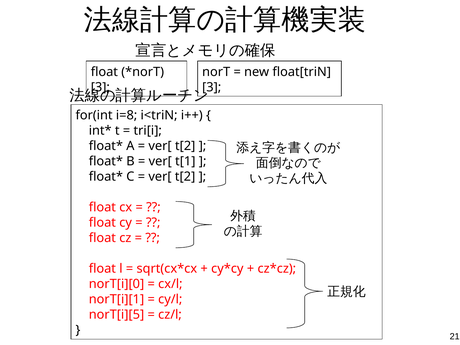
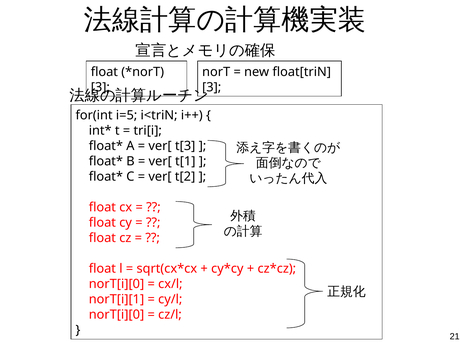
i=8: i=8 -> i=5
t[2 at (185, 146): t[2 -> t[3
norT[i][5 at (116, 315): norT[i][5 -> norT[i][0
